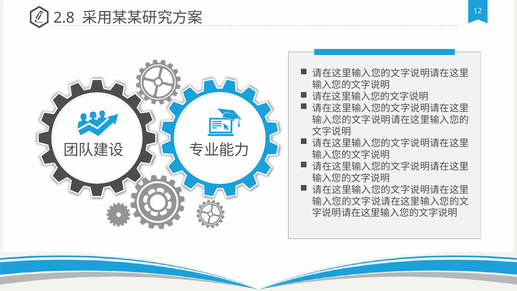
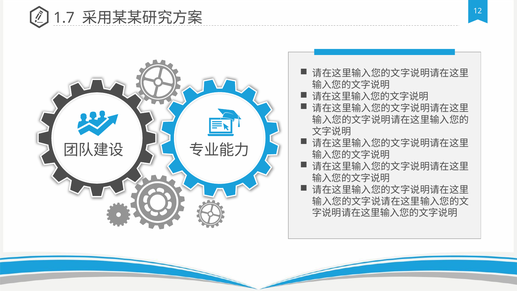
2.8: 2.8 -> 1.7
